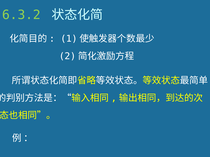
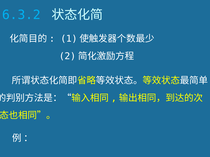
6.3.2 colour: light green -> light blue
